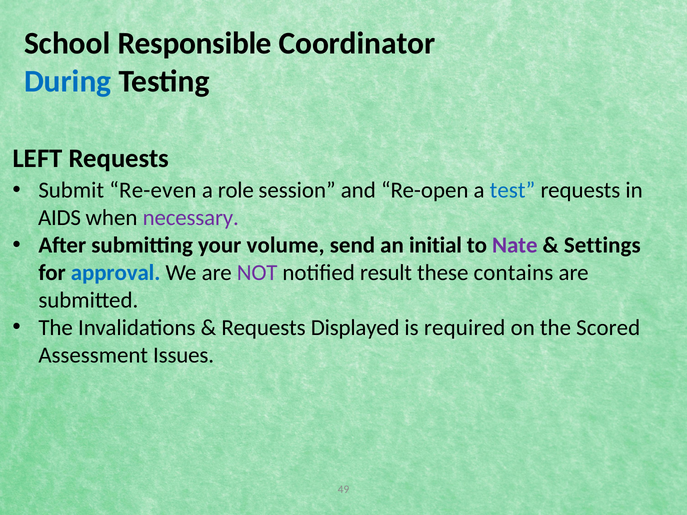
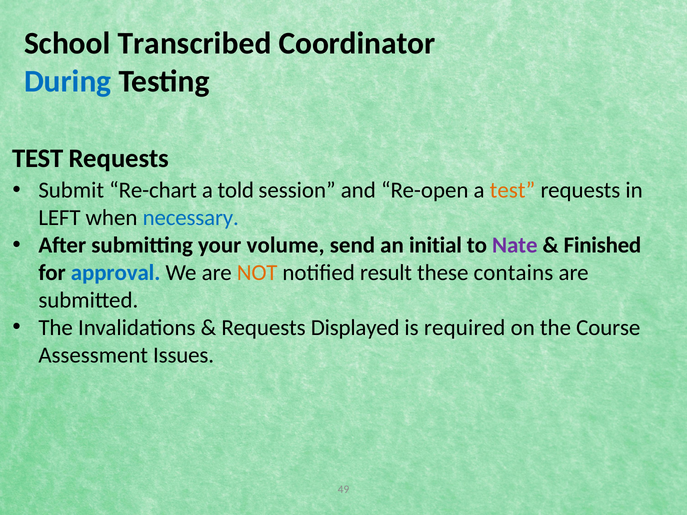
Responsible: Responsible -> Transcribed
LEFT at (38, 158): LEFT -> TEST
Re-even: Re-even -> Re-chart
role: role -> told
test at (513, 190) colour: blue -> orange
AIDS: AIDS -> LEFT
necessary colour: purple -> blue
Settings: Settings -> Finished
NOT colour: purple -> orange
Scored: Scored -> Course
